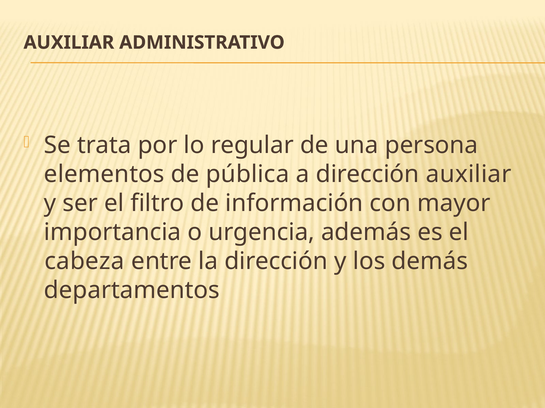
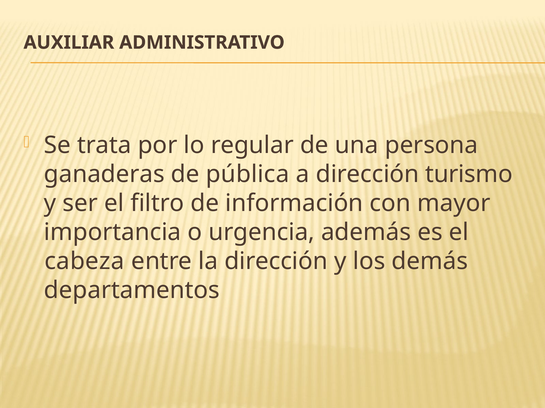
elementos: elementos -> ganaderas
dirección auxiliar: auxiliar -> turismo
